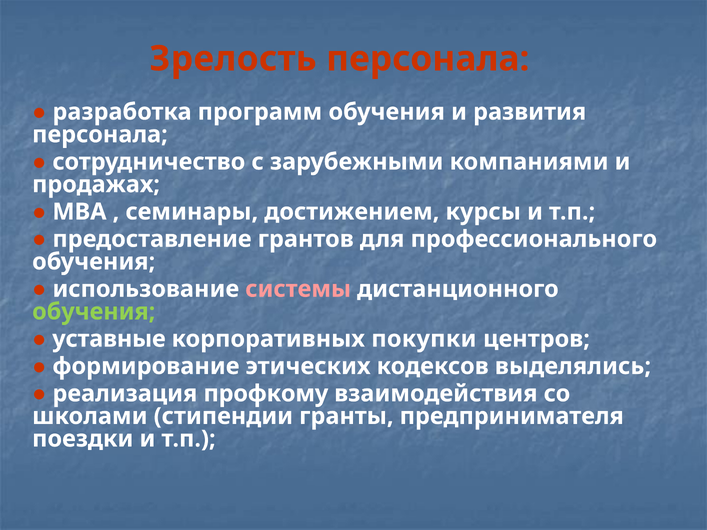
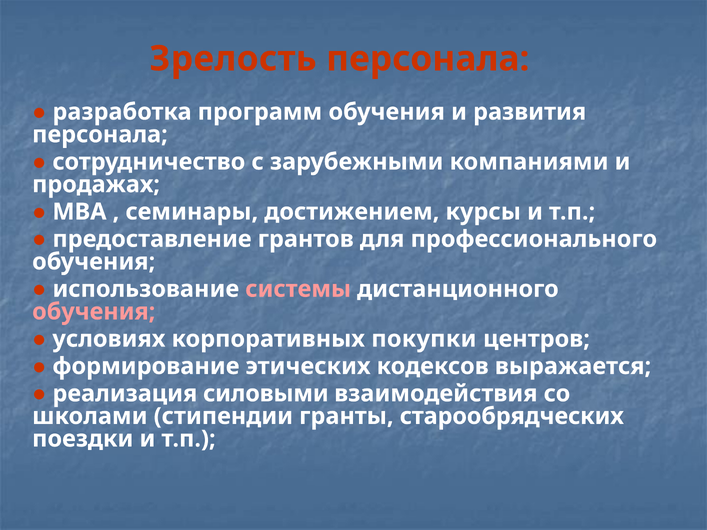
обучения at (94, 312) colour: light green -> pink
уставные: уставные -> условиях
выделялись: выделялись -> выражается
профкому: профкому -> силовыми
предпринимателя: предпринимателя -> старообрядческих
